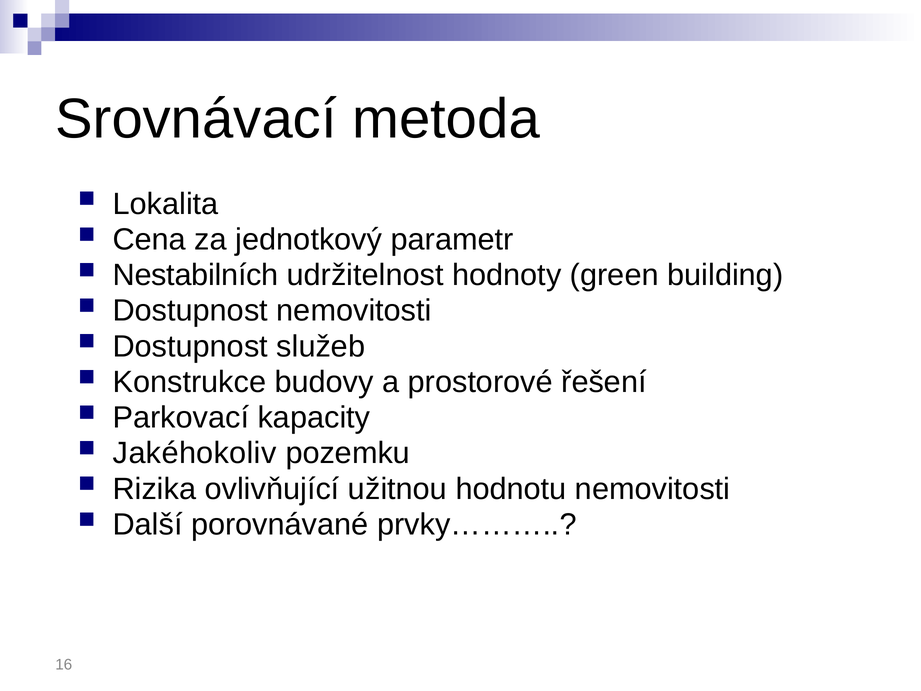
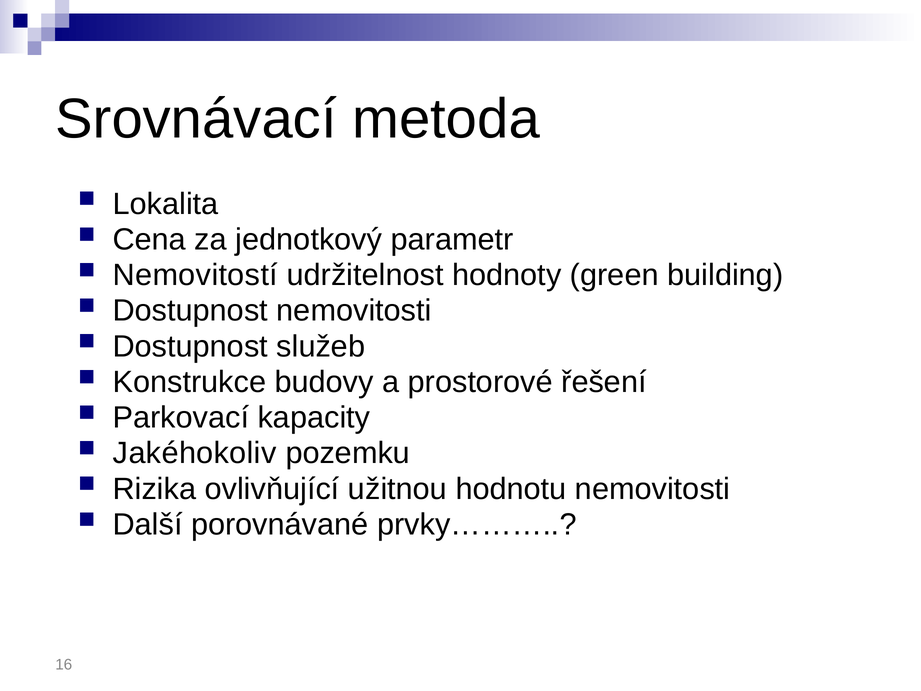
Nestabilních: Nestabilních -> Nemovitostí
